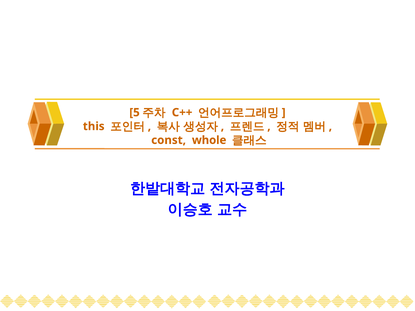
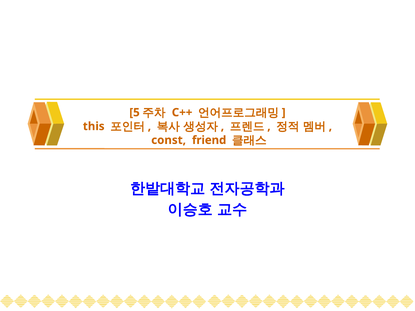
whole: whole -> friend
